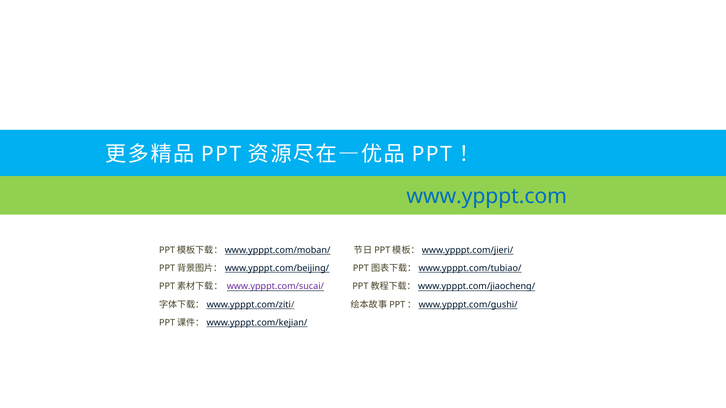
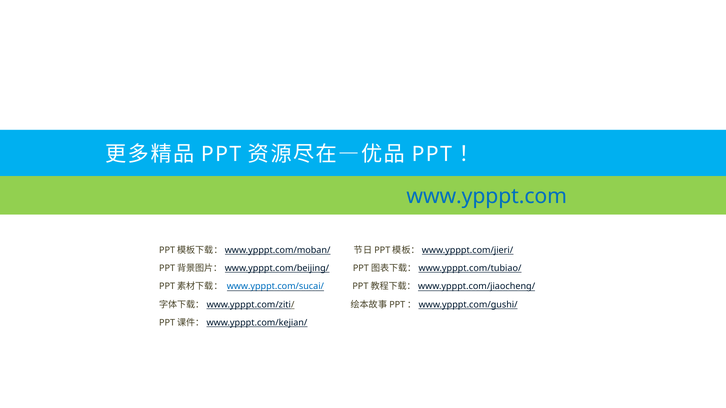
www.ypppt.com/sucai/ colour: purple -> blue
